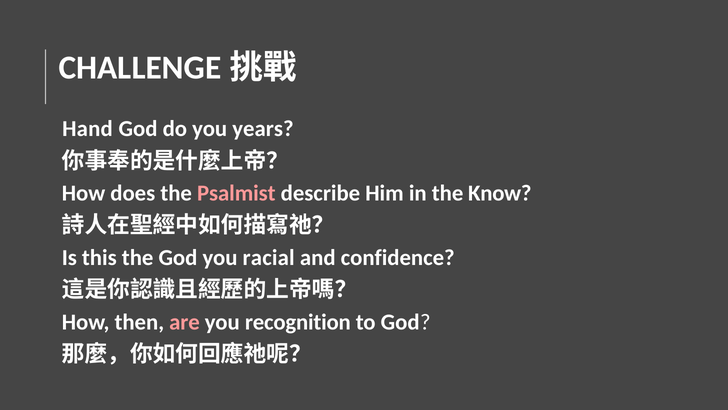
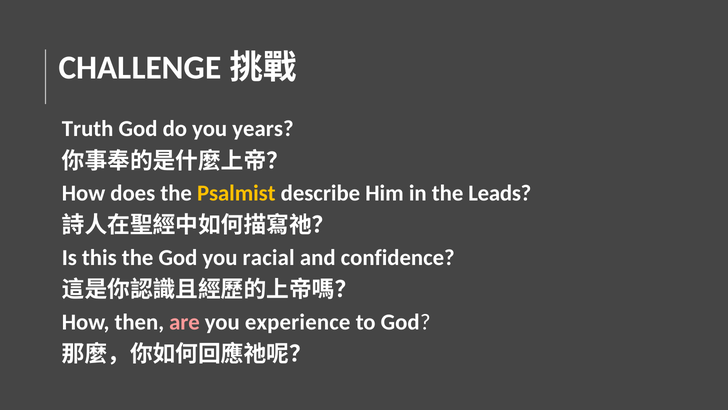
Hand: Hand -> Truth
Psalmist colour: pink -> yellow
Know: Know -> Leads
recognition: recognition -> experience
